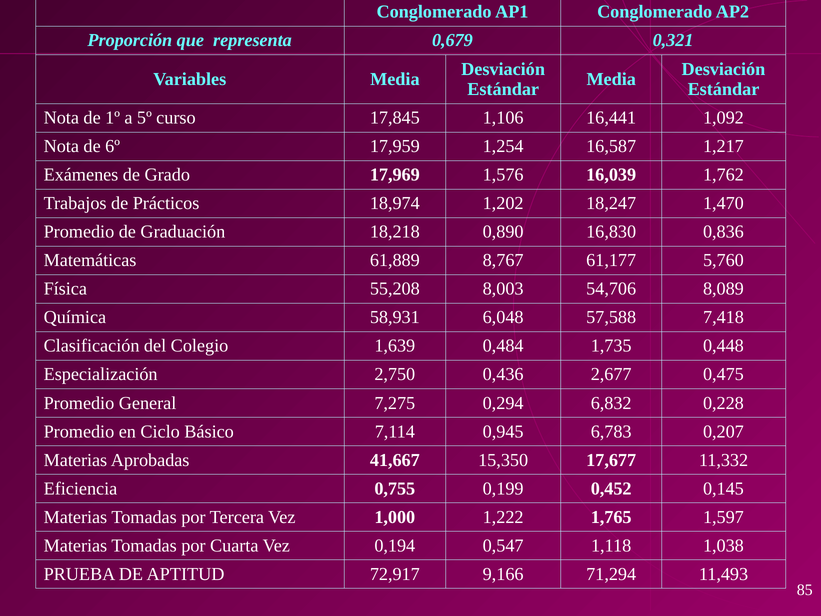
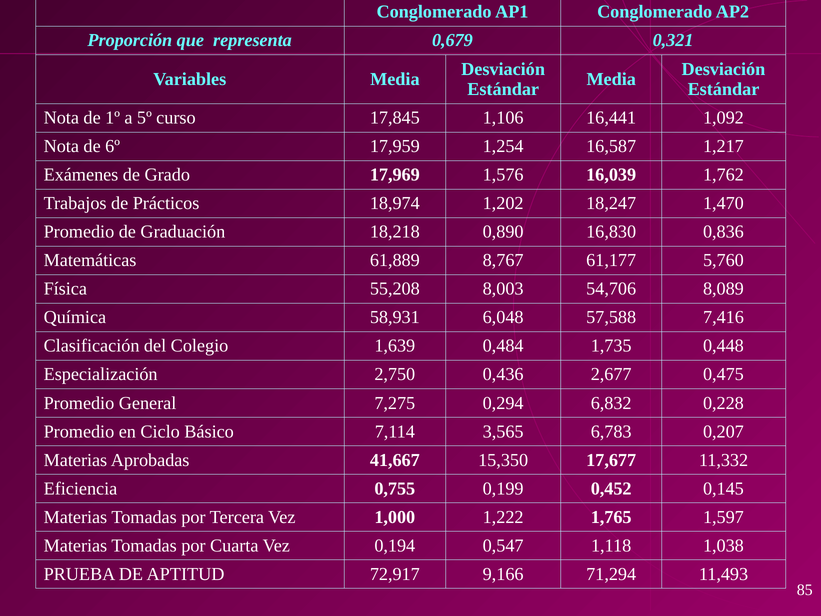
7,418: 7,418 -> 7,416
0,945: 0,945 -> 3,565
